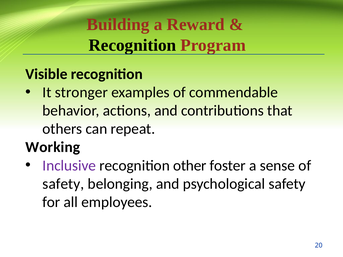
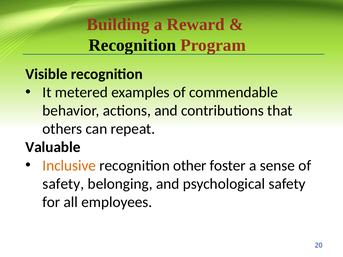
stronger: stronger -> metered
Working: Working -> Valuable
Inclusive colour: purple -> orange
